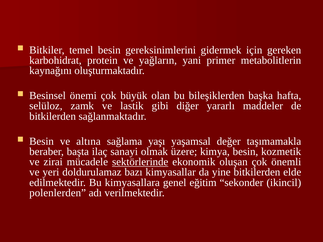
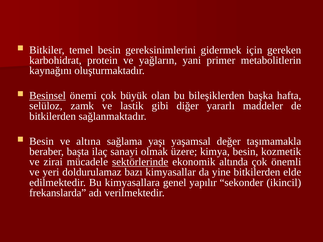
Besinsel underline: none -> present
oluşan: oluşan -> altında
eğitim: eğitim -> yapılır
polenlerden: polenlerden -> frekanslarda
